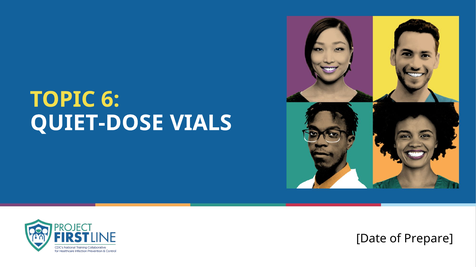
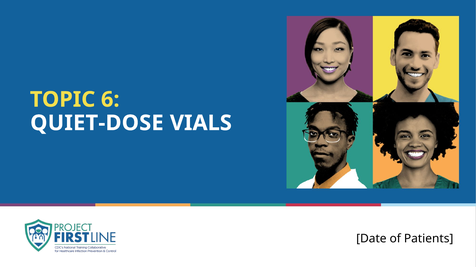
Prepare: Prepare -> Patients
